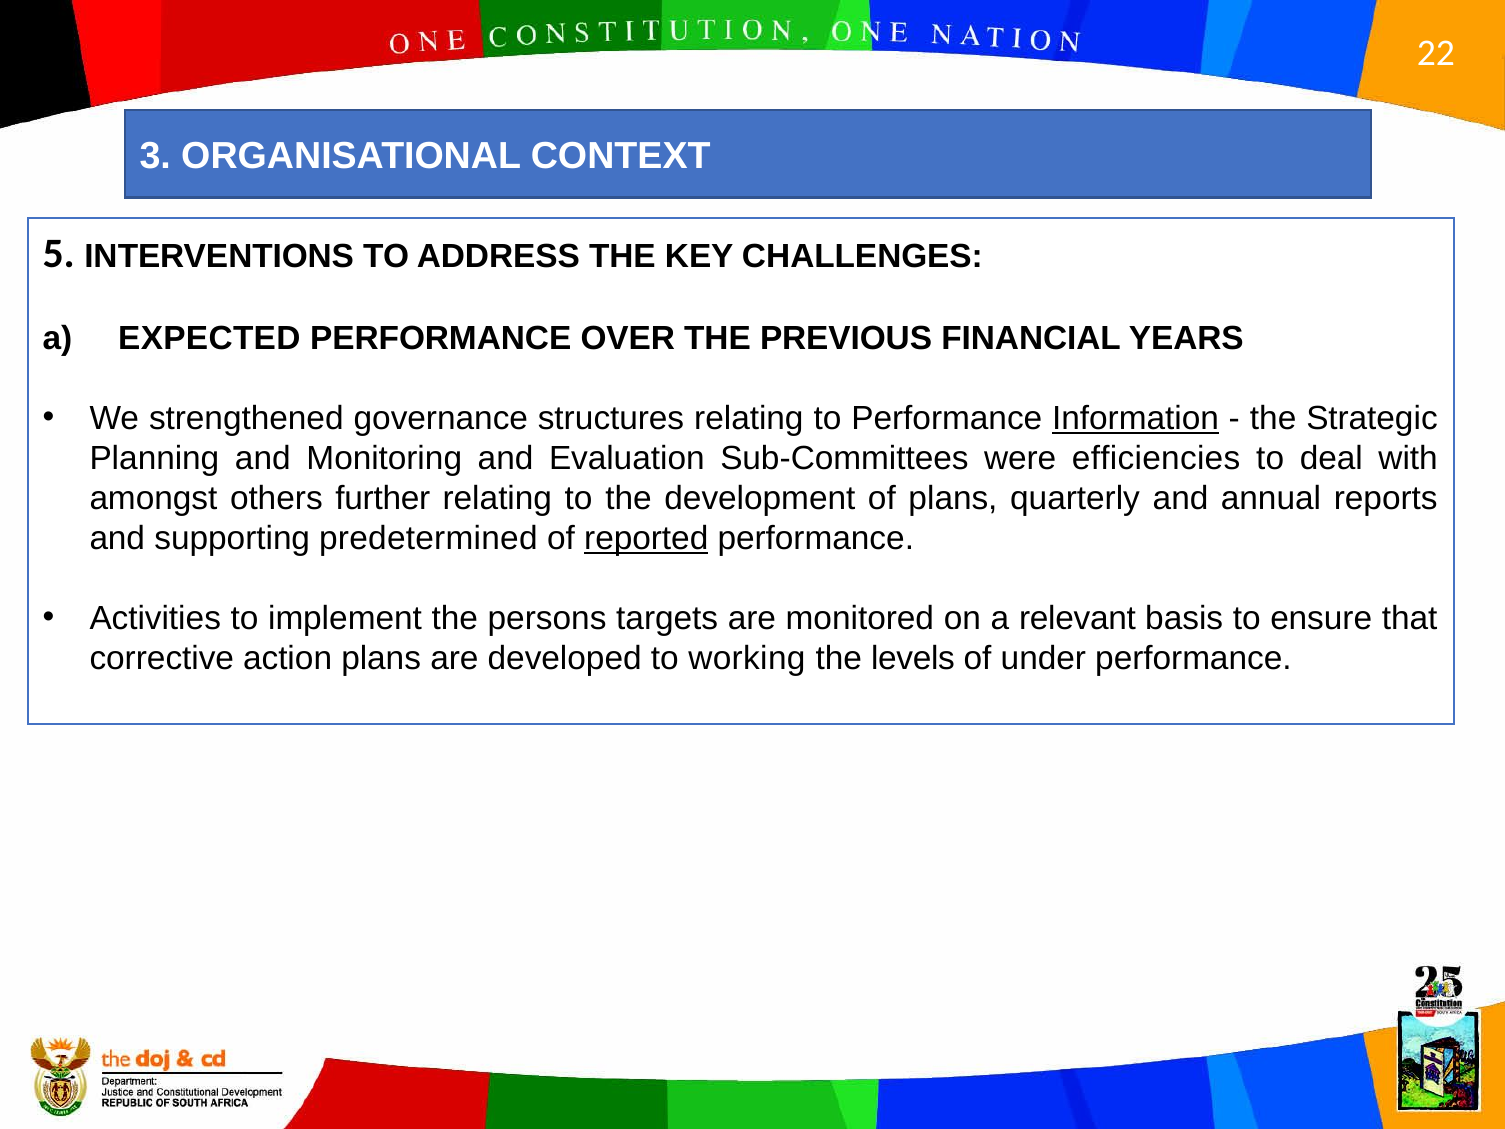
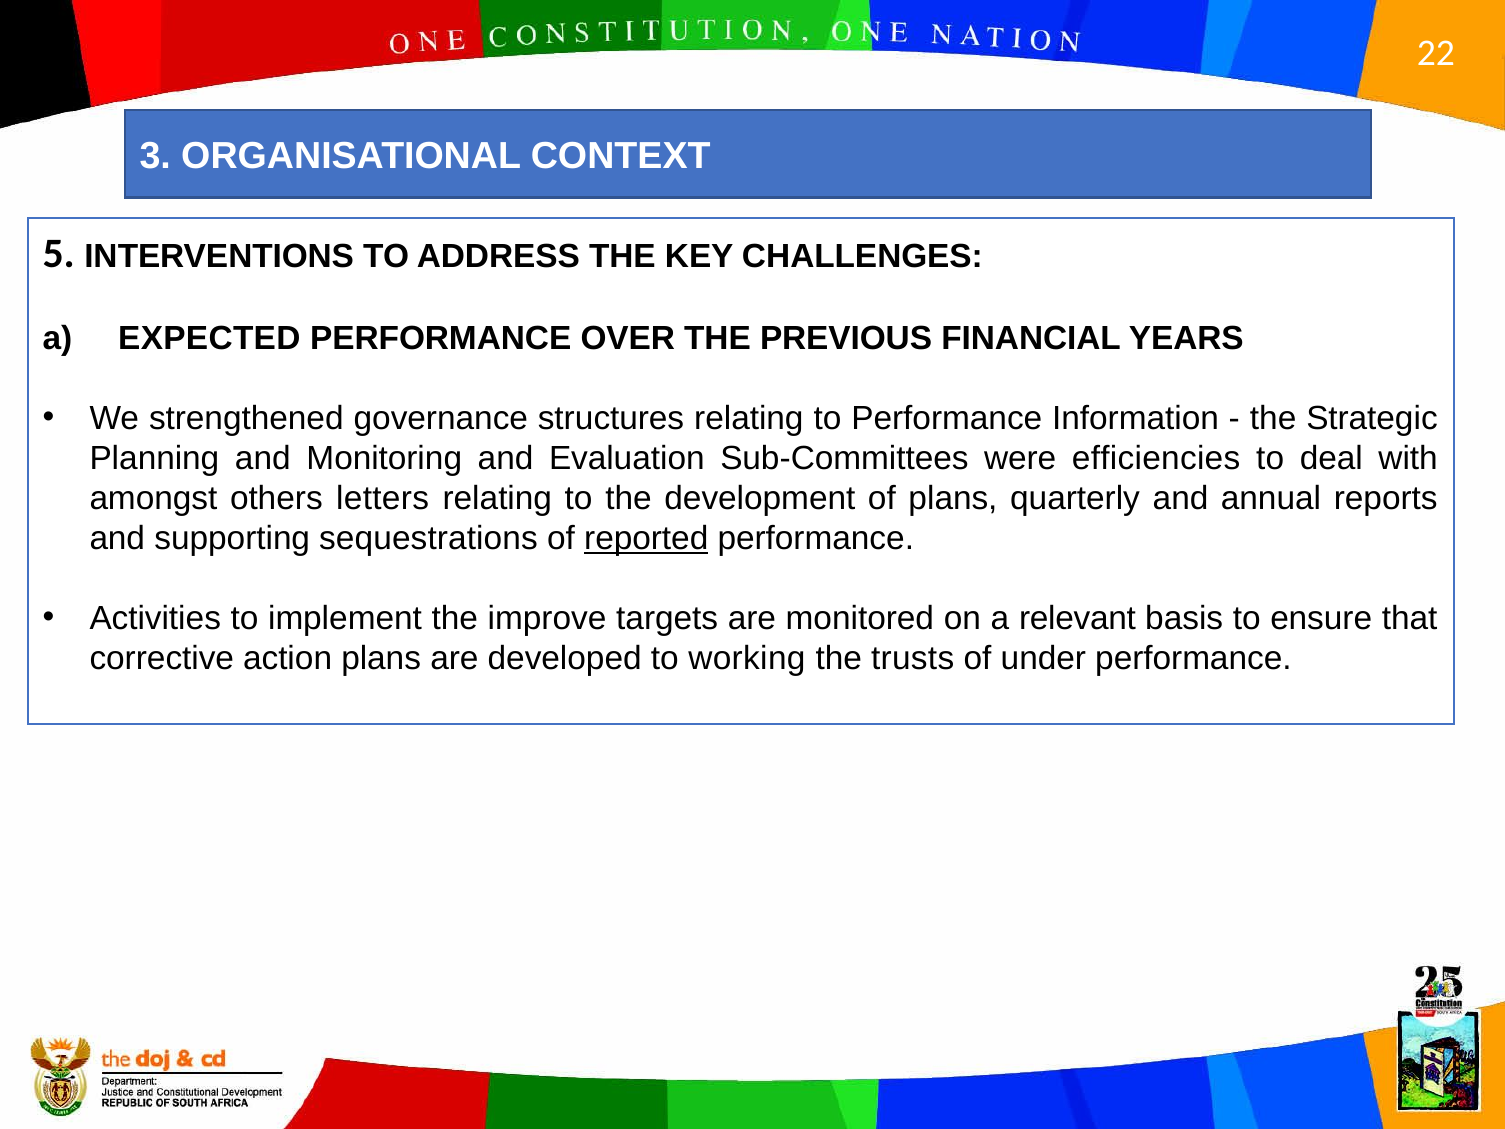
Information underline: present -> none
further: further -> letters
predetermined: predetermined -> sequestrations
persons: persons -> improve
levels: levels -> trusts
